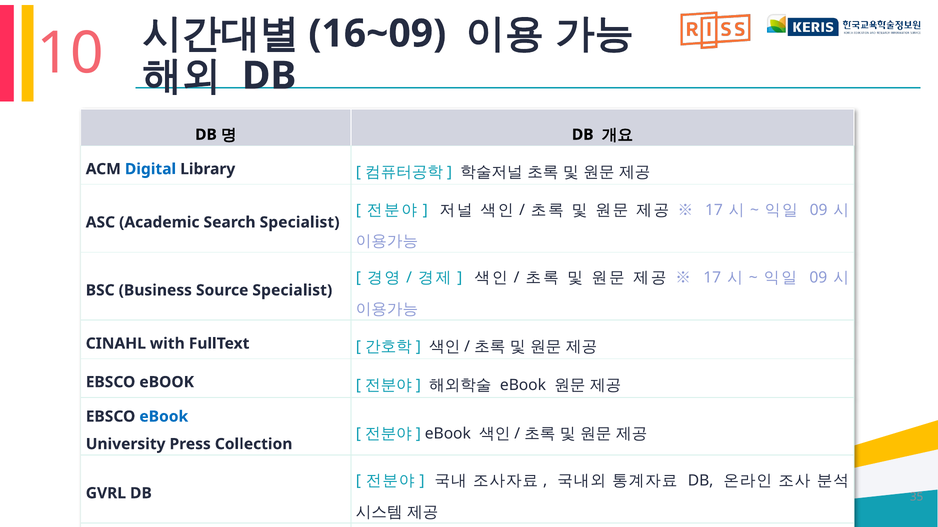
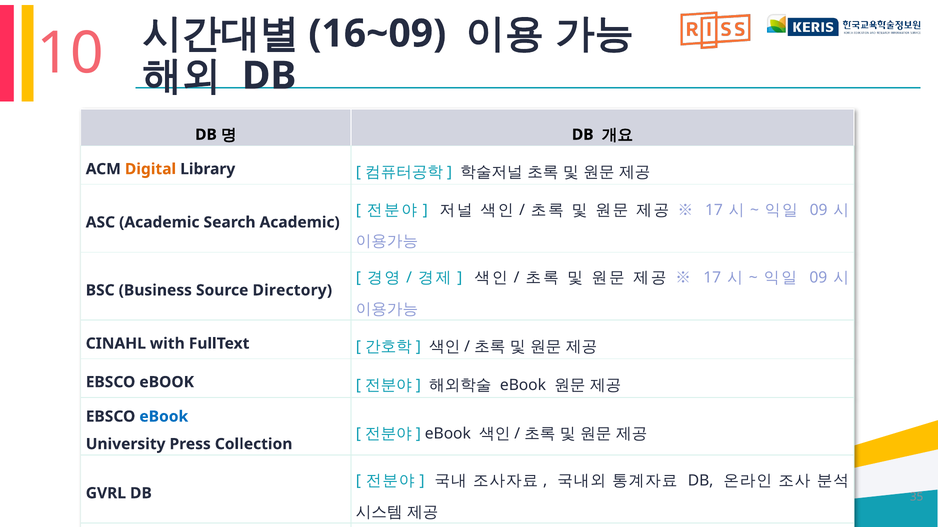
Digital colour: blue -> orange
Search Specialist: Specialist -> Academic
Source Specialist: Specialist -> Directory
